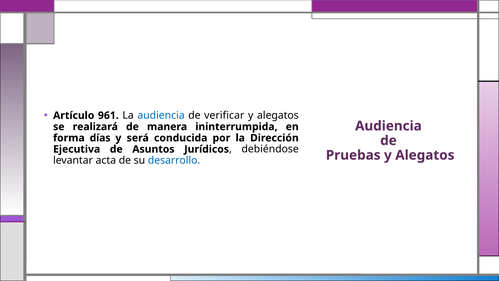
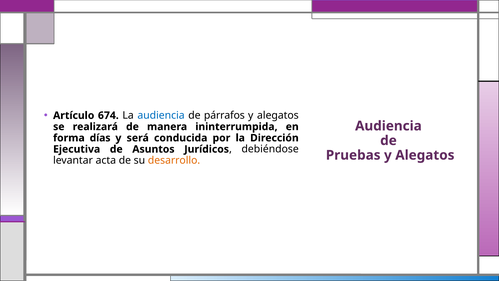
961: 961 -> 674
verificar: verificar -> párrafos
desarrollo colour: blue -> orange
